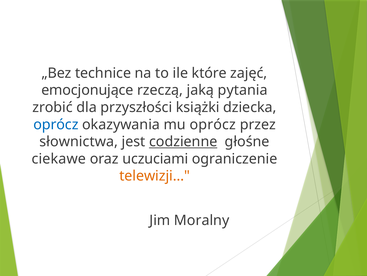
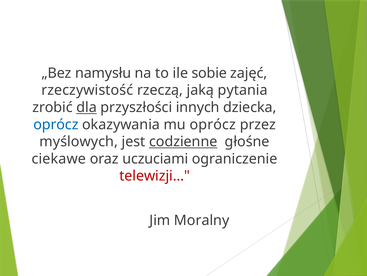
technice: technice -> namysłu
które: które -> sobie
emocjonujące: emocjonujące -> rzeczywistość
dla underline: none -> present
książki: książki -> innych
słownictwa: słownictwa -> myślowych
telewizji… colour: orange -> red
